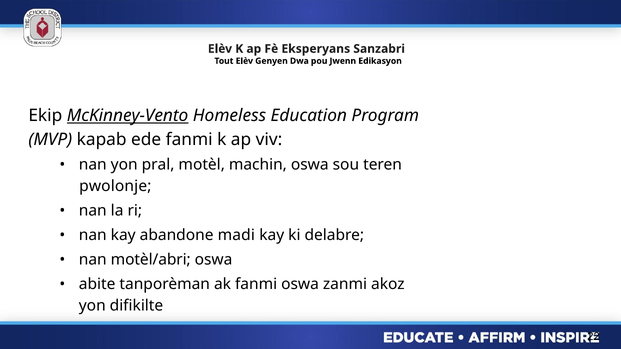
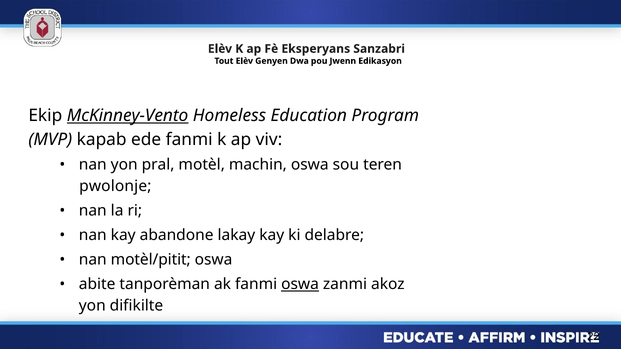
madi: madi -> lakay
motèl/abri: motèl/abri -> motèl/pitit
oswa at (300, 284) underline: none -> present
